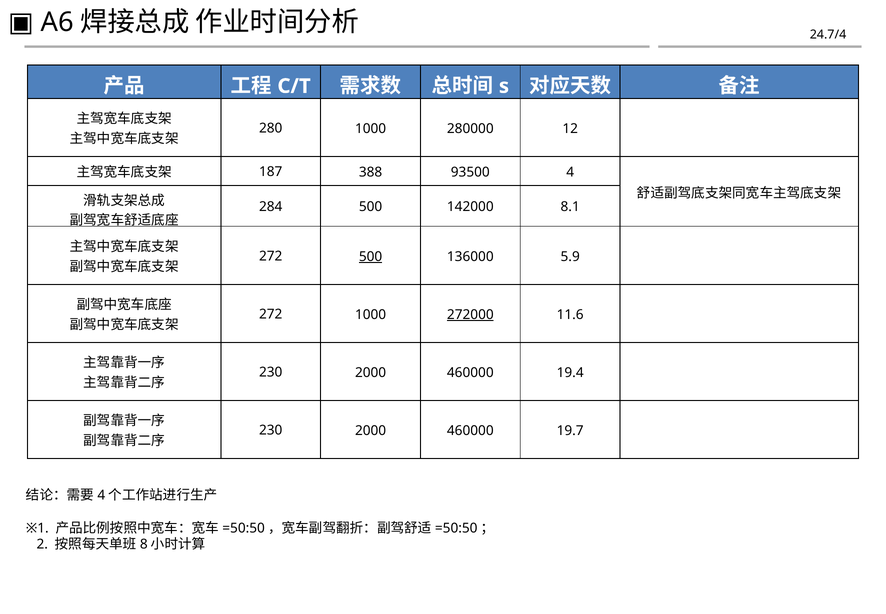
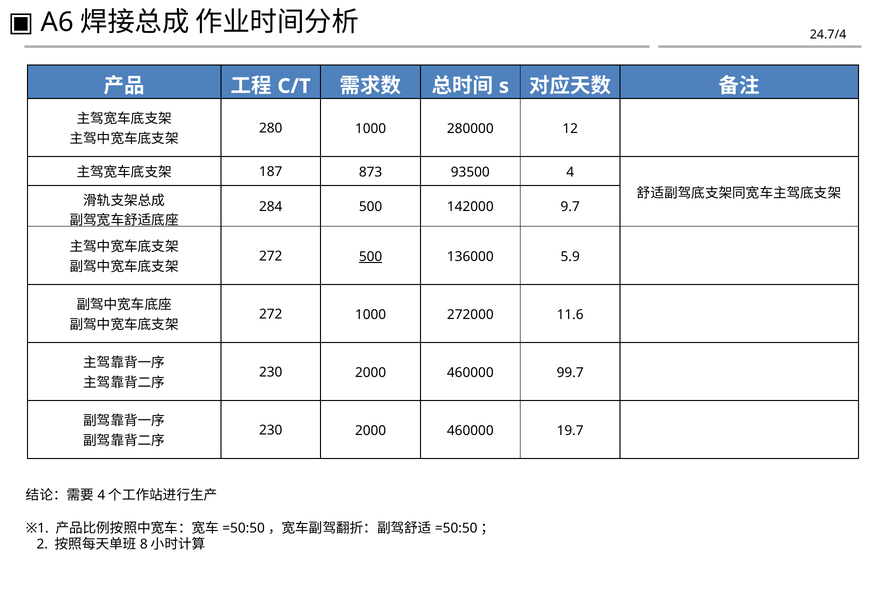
388: 388 -> 873
8.1: 8.1 -> 9.7
272000 underline: present -> none
19.4: 19.4 -> 99.7
